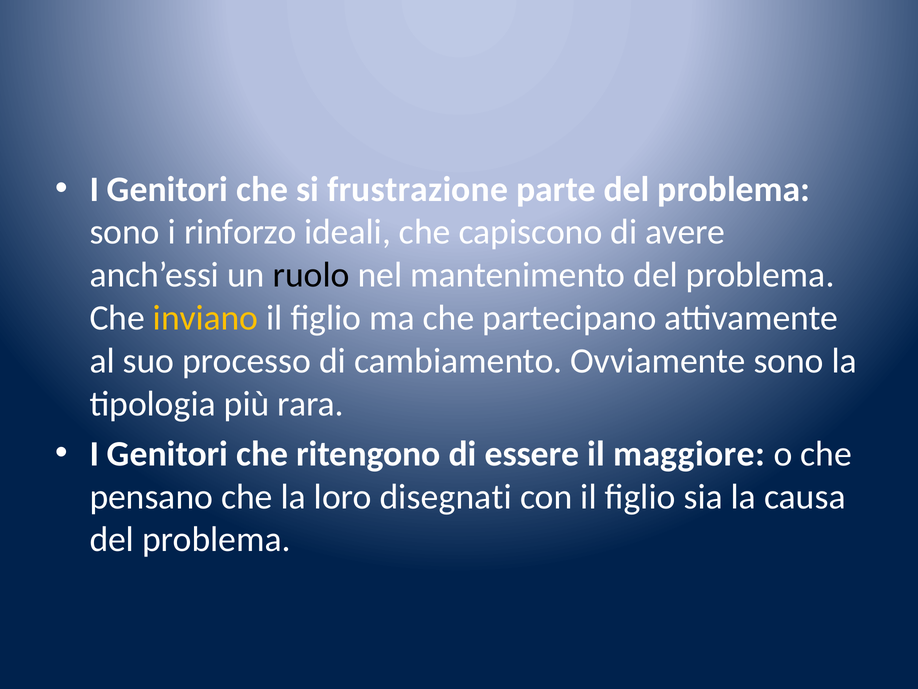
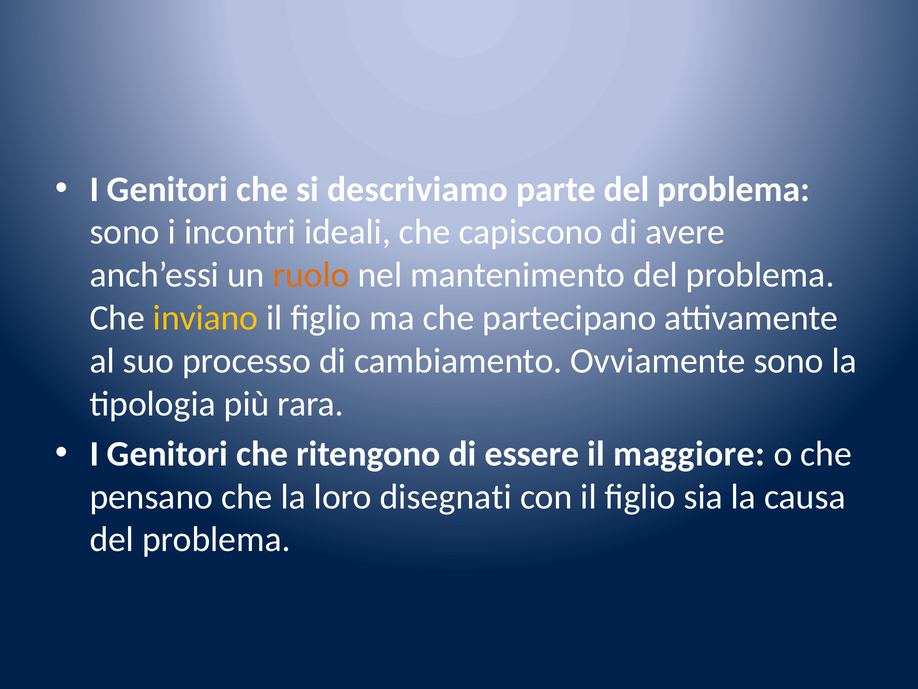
frustrazione: frustrazione -> descriviamo
rinforzo: rinforzo -> incontri
ruolo colour: black -> orange
